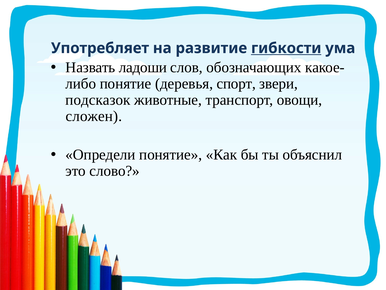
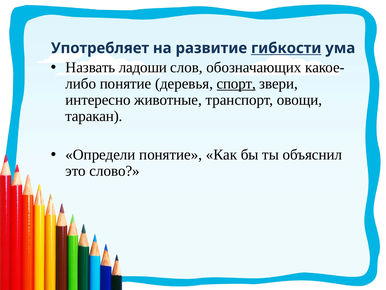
спорт underline: none -> present
подсказок: подсказок -> интересно
сложен: сложен -> таракан
